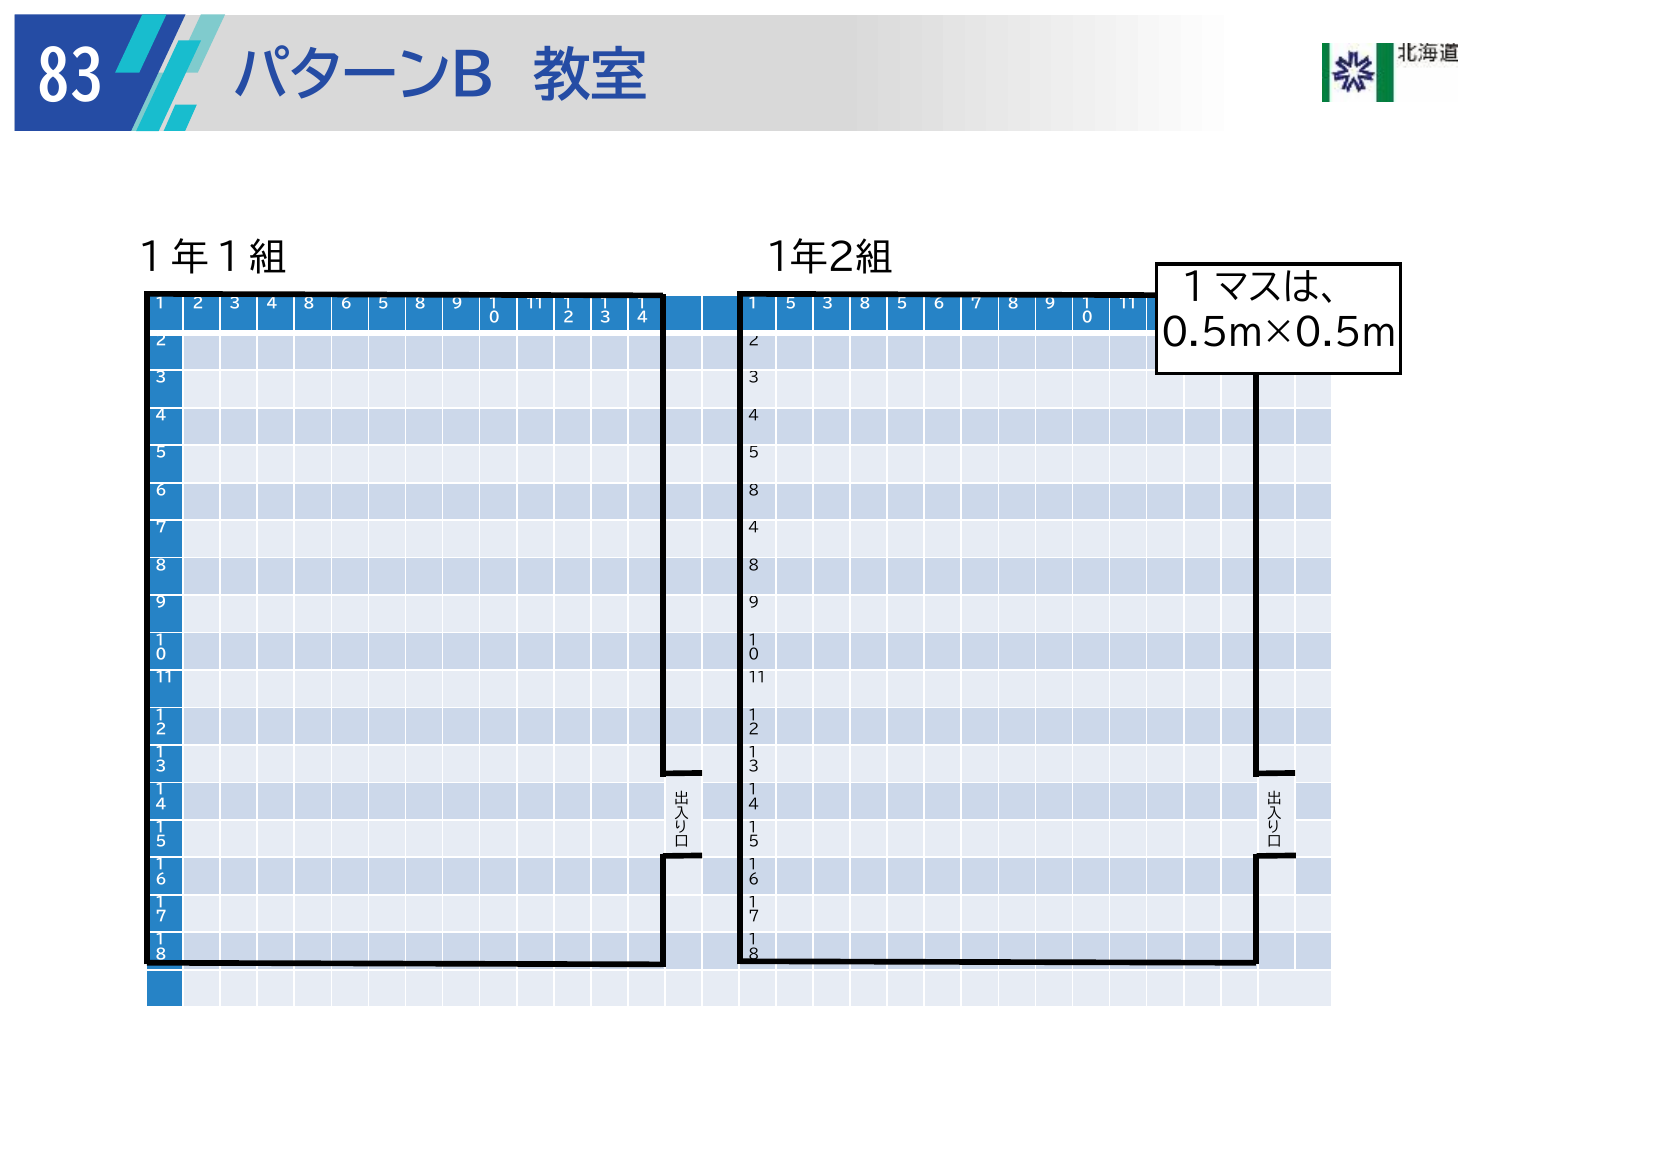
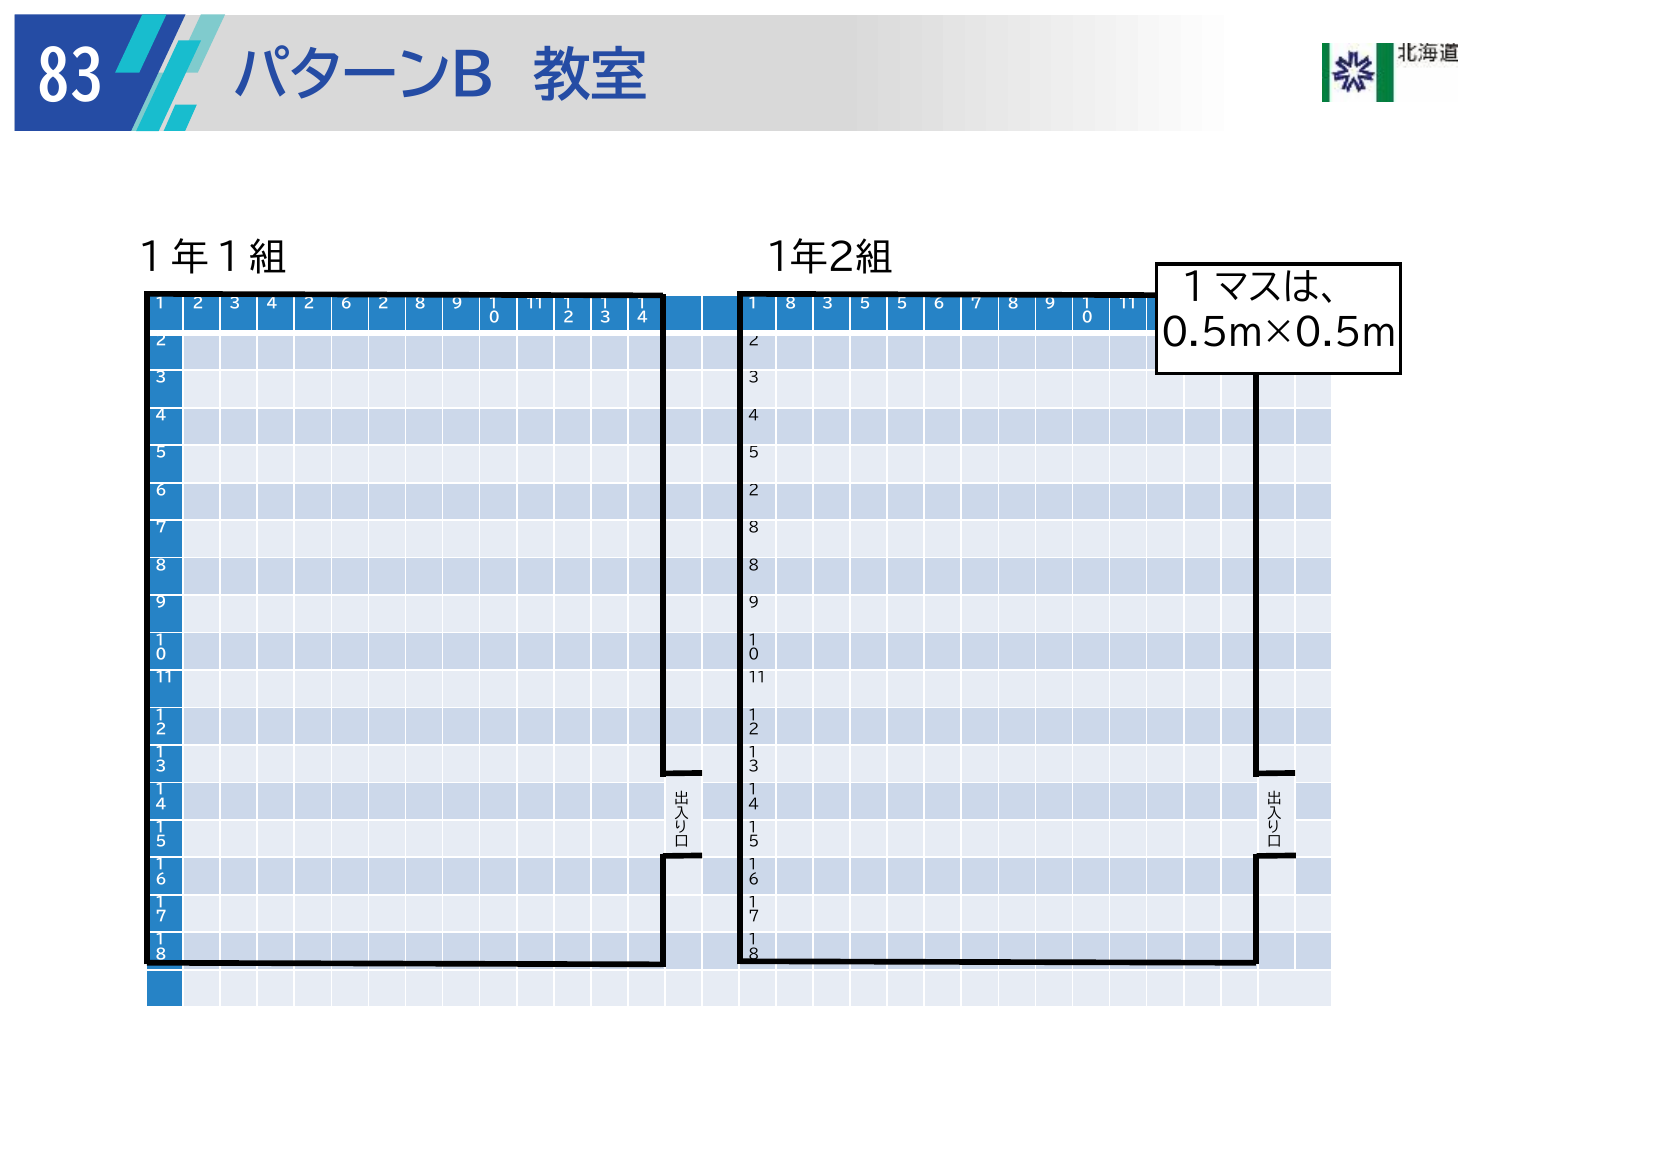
3 4 8: 8 -> 2
5 at (383, 303): 5 -> 2
5 at (791, 303): 5 -> 8
3 8: 8 -> 5
8 at (754, 491): 8 -> 2
4 at (754, 528): 4 -> 8
